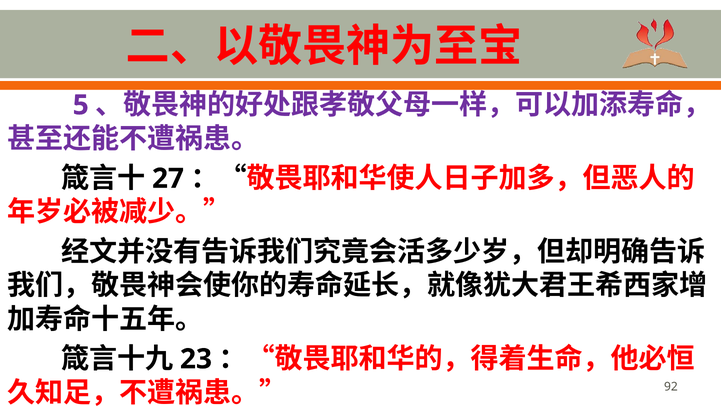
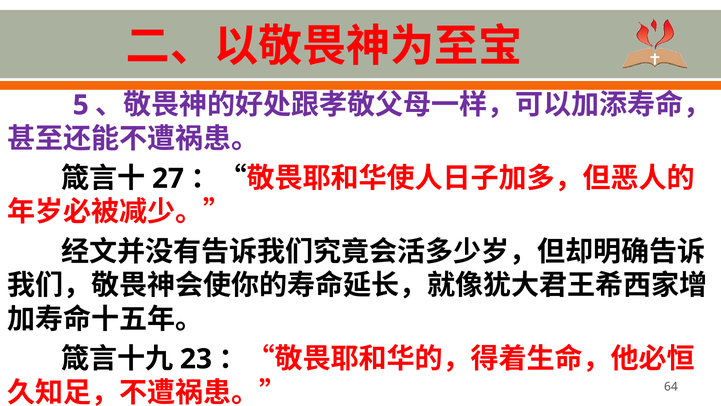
92: 92 -> 64
